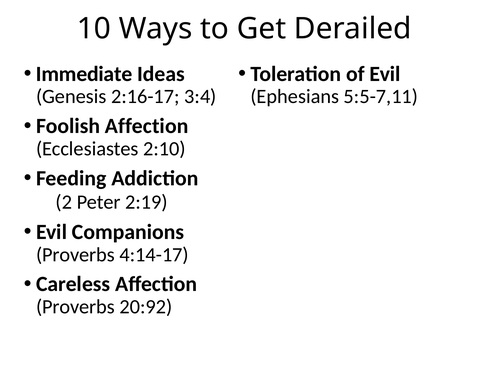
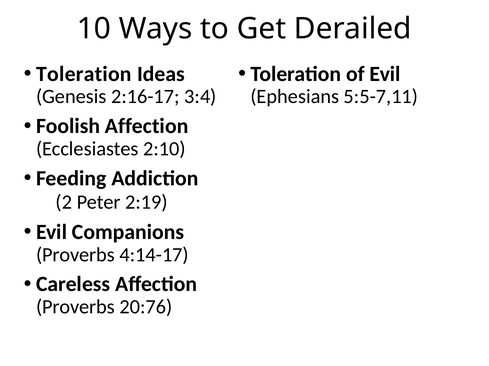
Immediate at (84, 74): Immediate -> Toleration
20:92: 20:92 -> 20:76
